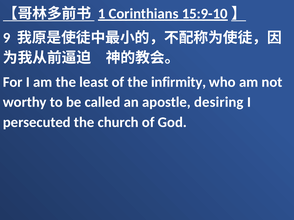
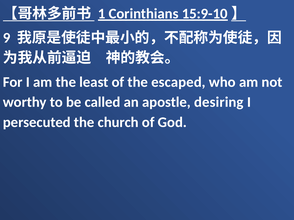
infirmity: infirmity -> escaped
